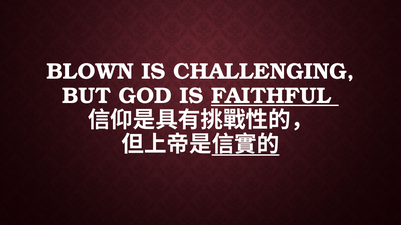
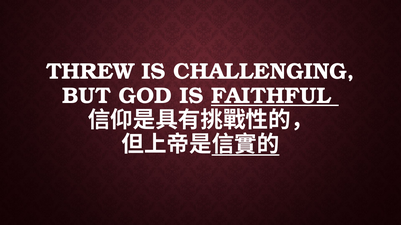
BLOWN: BLOWN -> THREW
